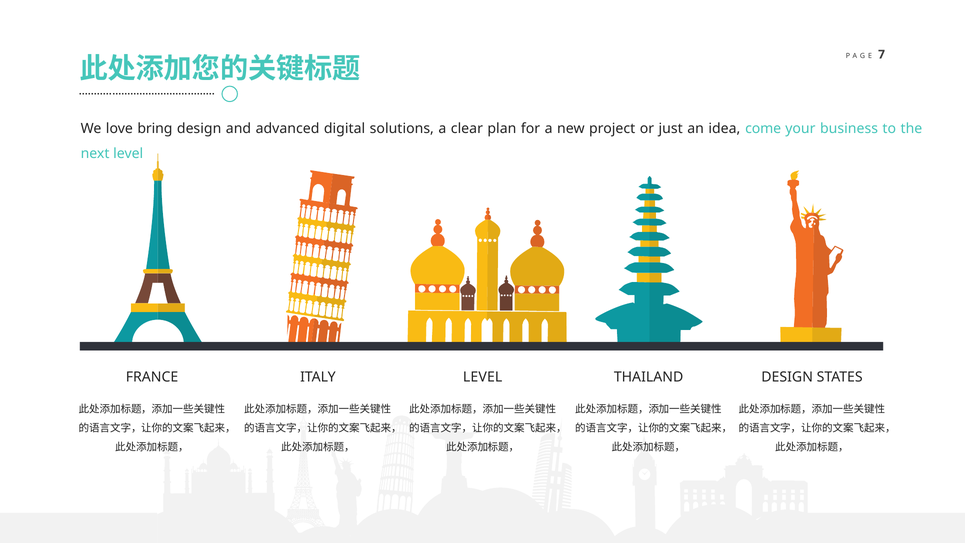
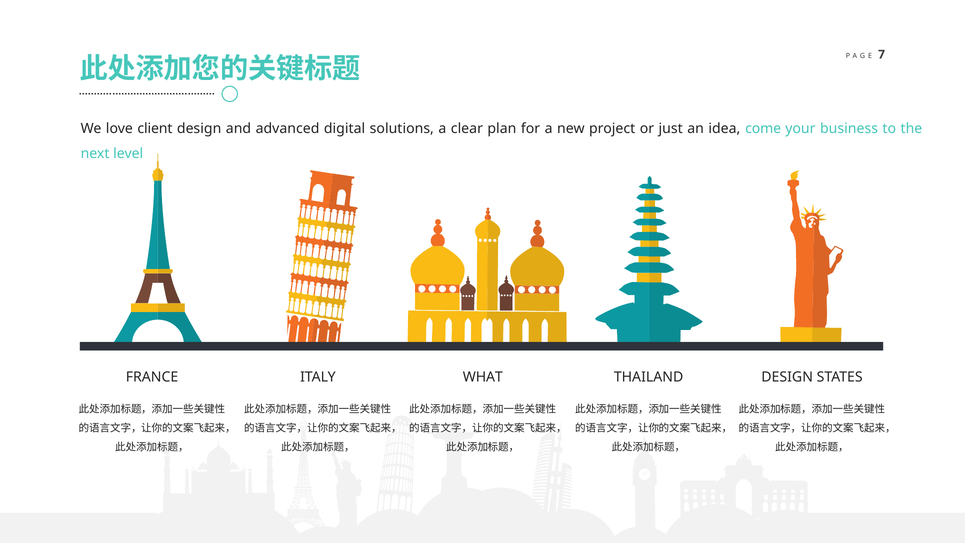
bring: bring -> client
ITALY LEVEL: LEVEL -> WHAT
